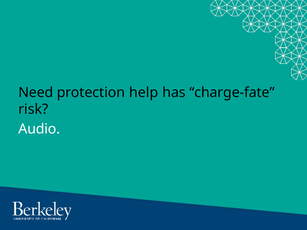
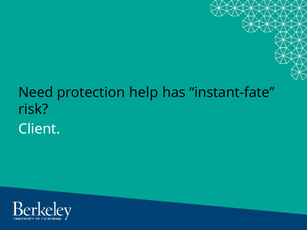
charge-fate: charge-fate -> instant-fate
Audio: Audio -> Client
